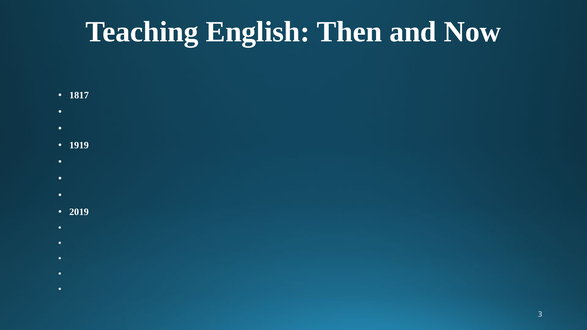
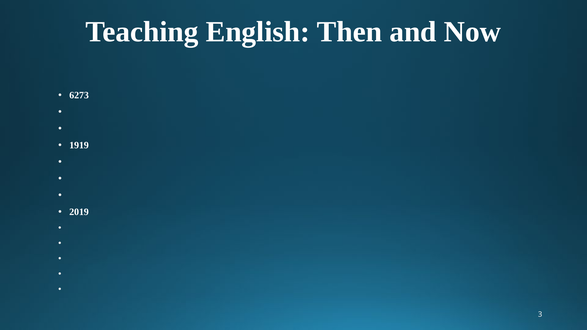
1817: 1817 -> 6273
